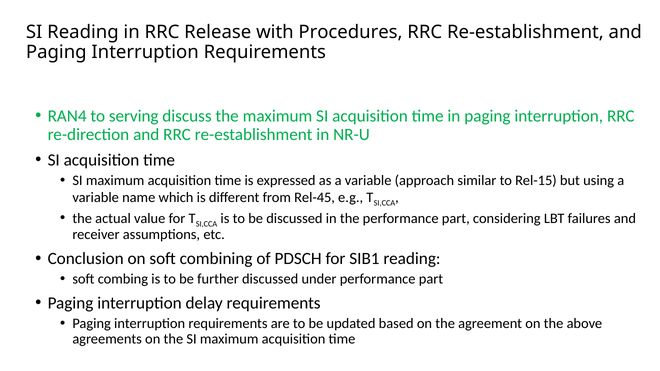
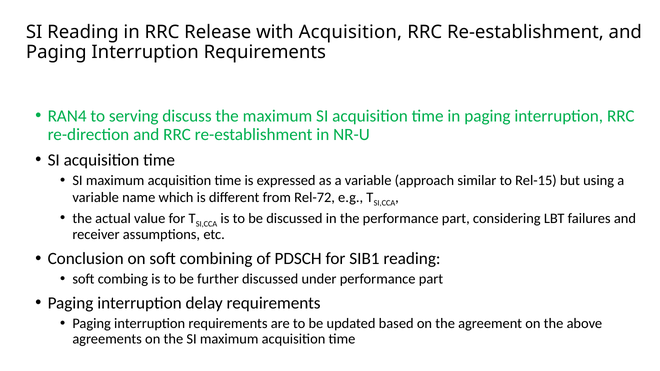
with Procedures: Procedures -> Acquisition
Rel-45: Rel-45 -> Rel-72
